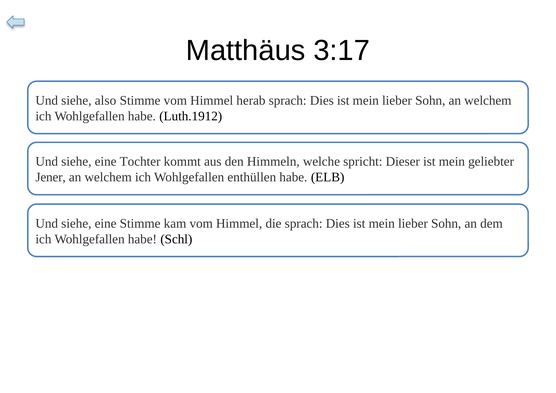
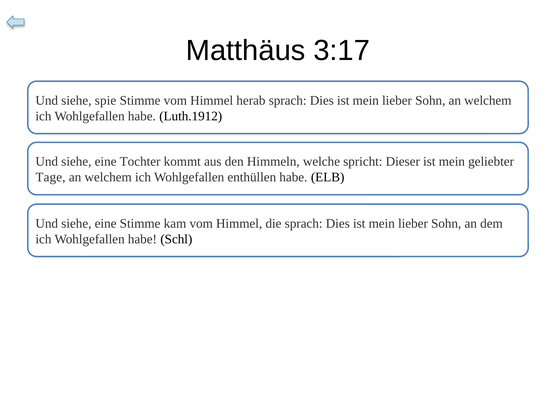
also: also -> spie
Jener: Jener -> Tage
